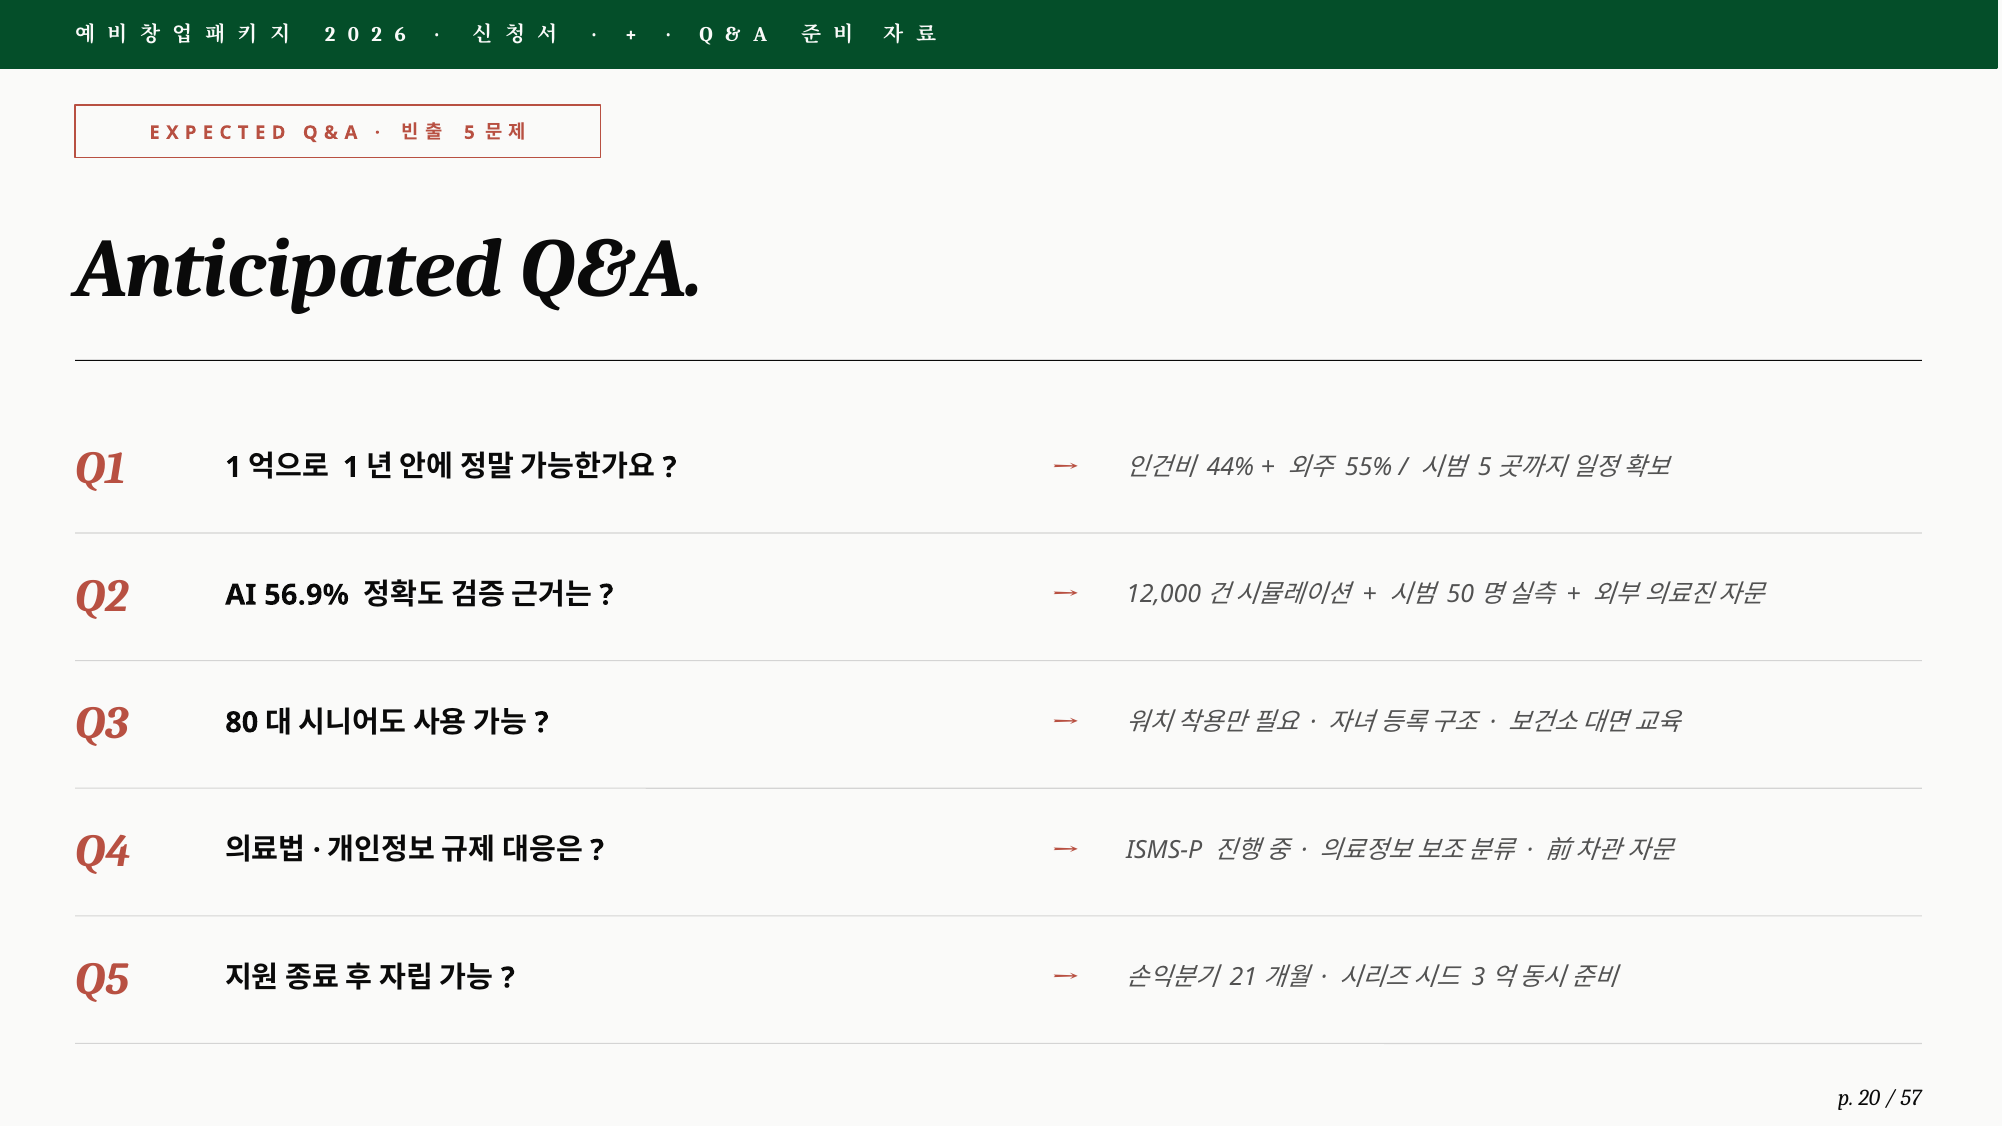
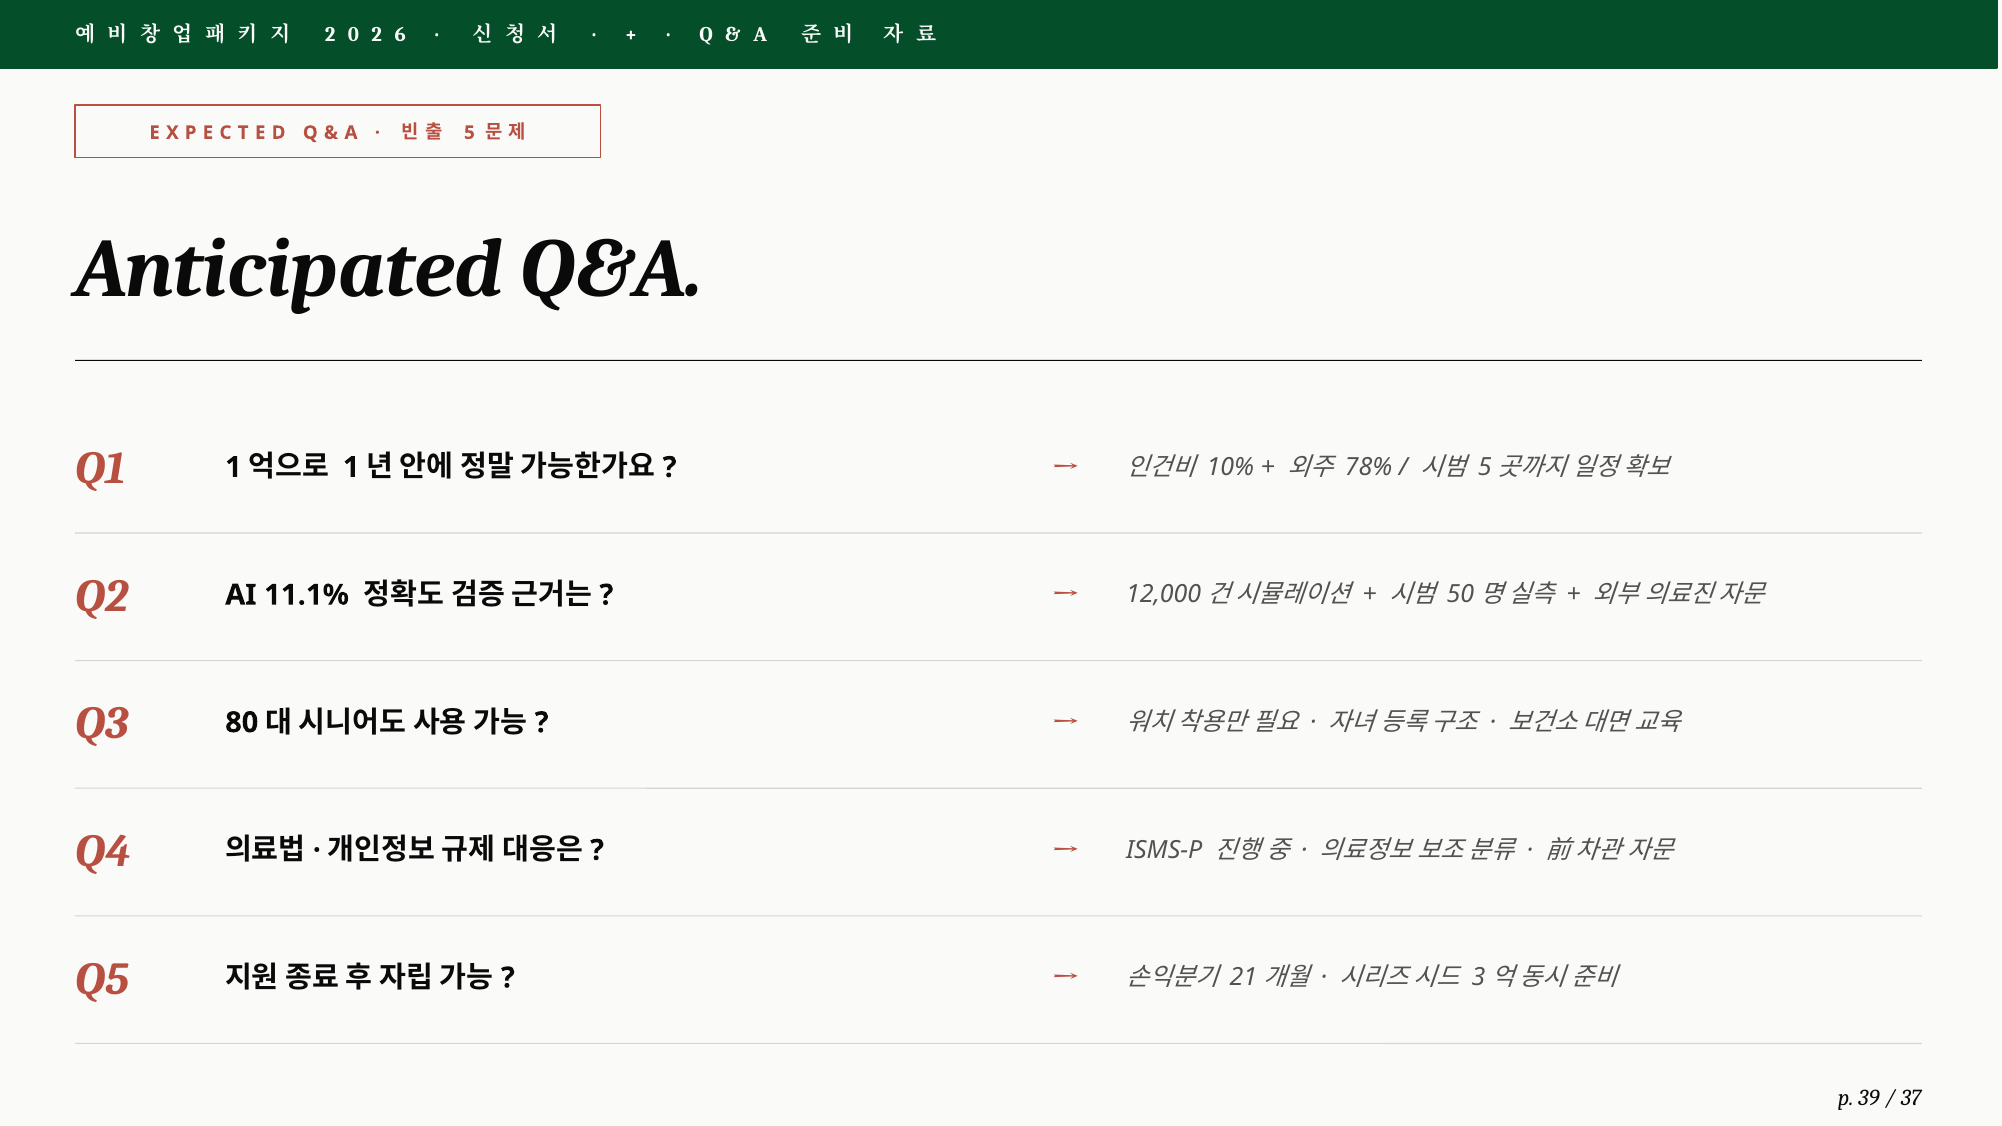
44%: 44% -> 10%
55%: 55% -> 78%
56.9%: 56.9% -> 11.1%
20: 20 -> 39
57: 57 -> 37
